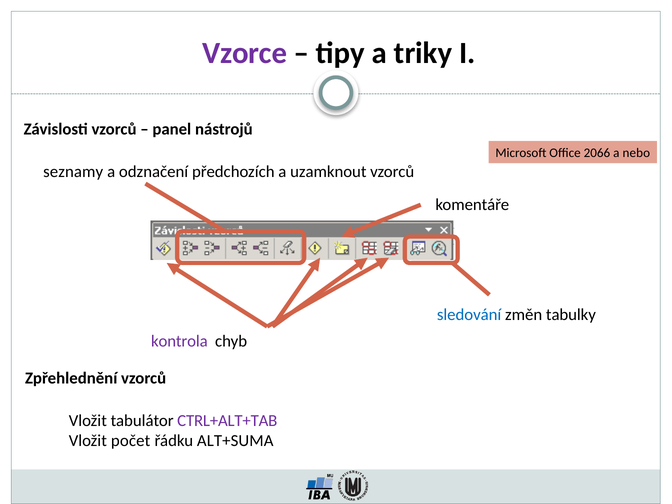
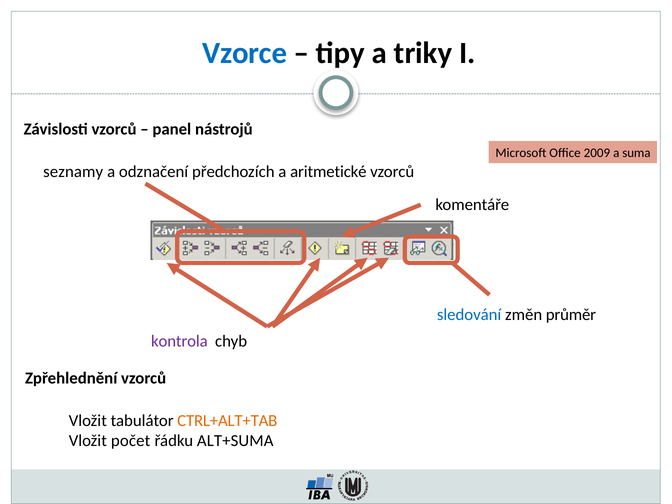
Vzorce colour: purple -> blue
2066: 2066 -> 2009
nebo: nebo -> suma
uzamknout: uzamknout -> aritmetické
tabulky: tabulky -> průměr
CTRL+ALT+TAB colour: purple -> orange
